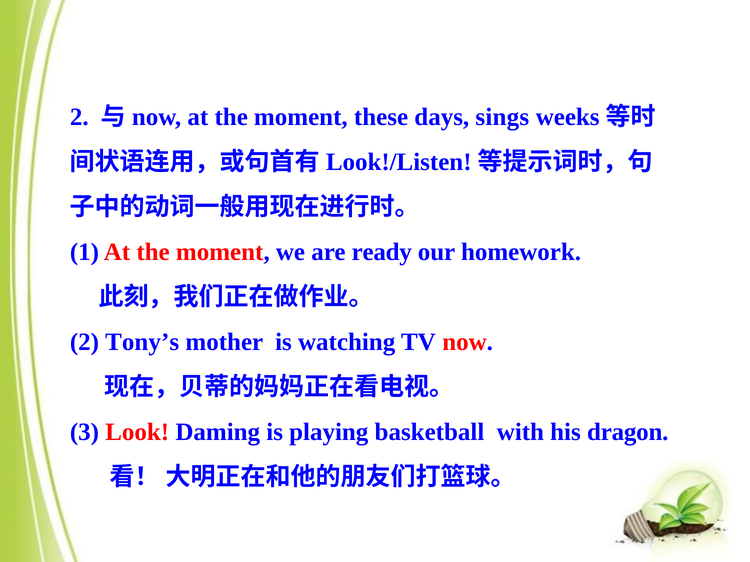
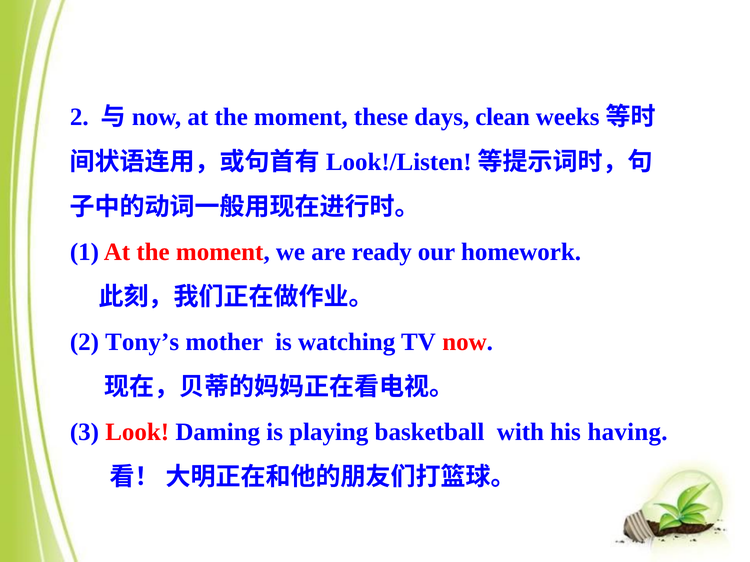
sings: sings -> clean
dragon: dragon -> having
